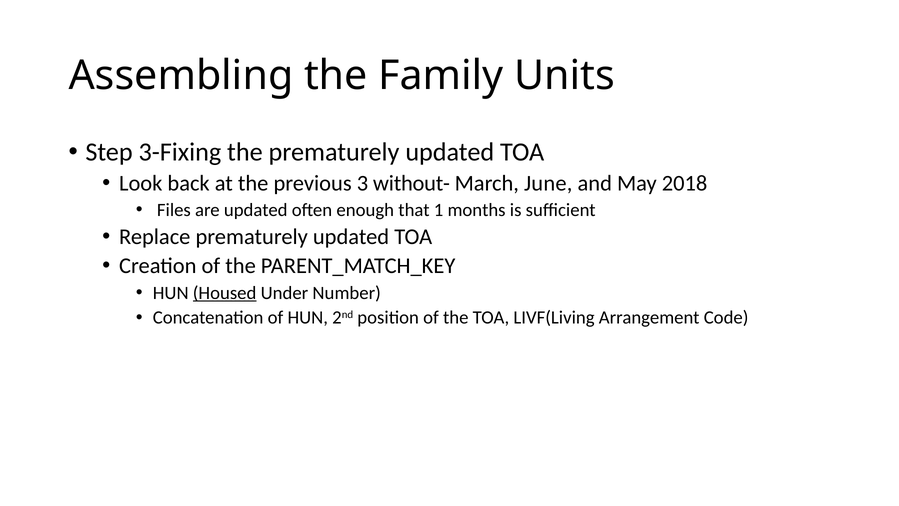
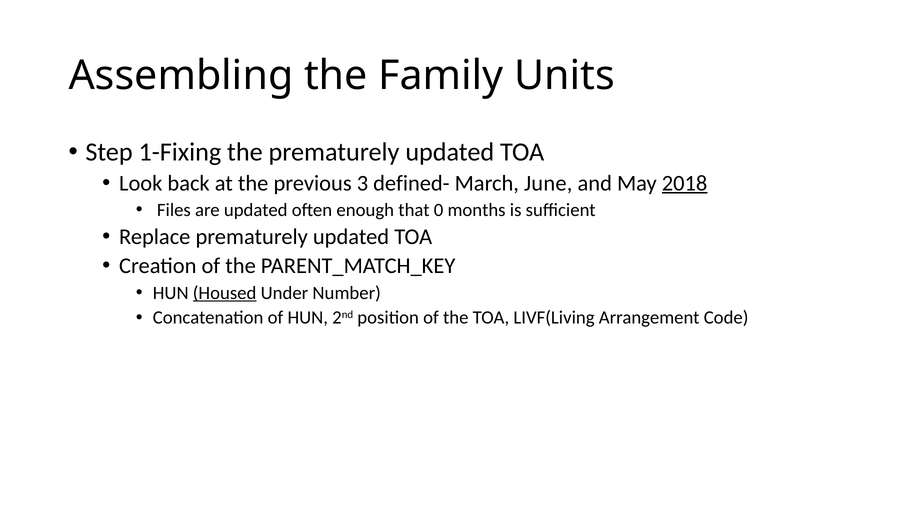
3-Fixing: 3-Fixing -> 1-Fixing
without-: without- -> defined-
2018 underline: none -> present
1: 1 -> 0
